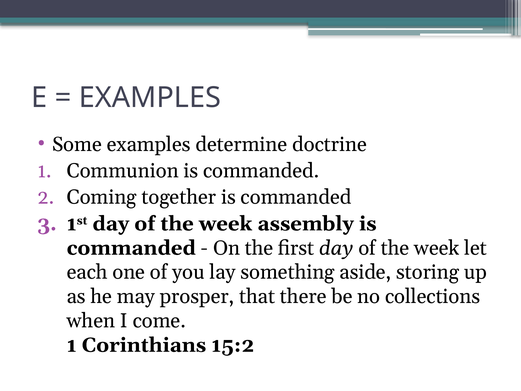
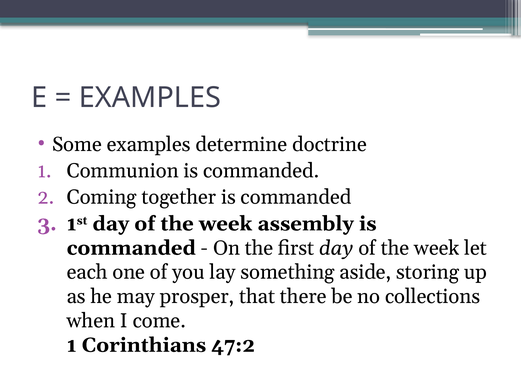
15:2: 15:2 -> 47:2
